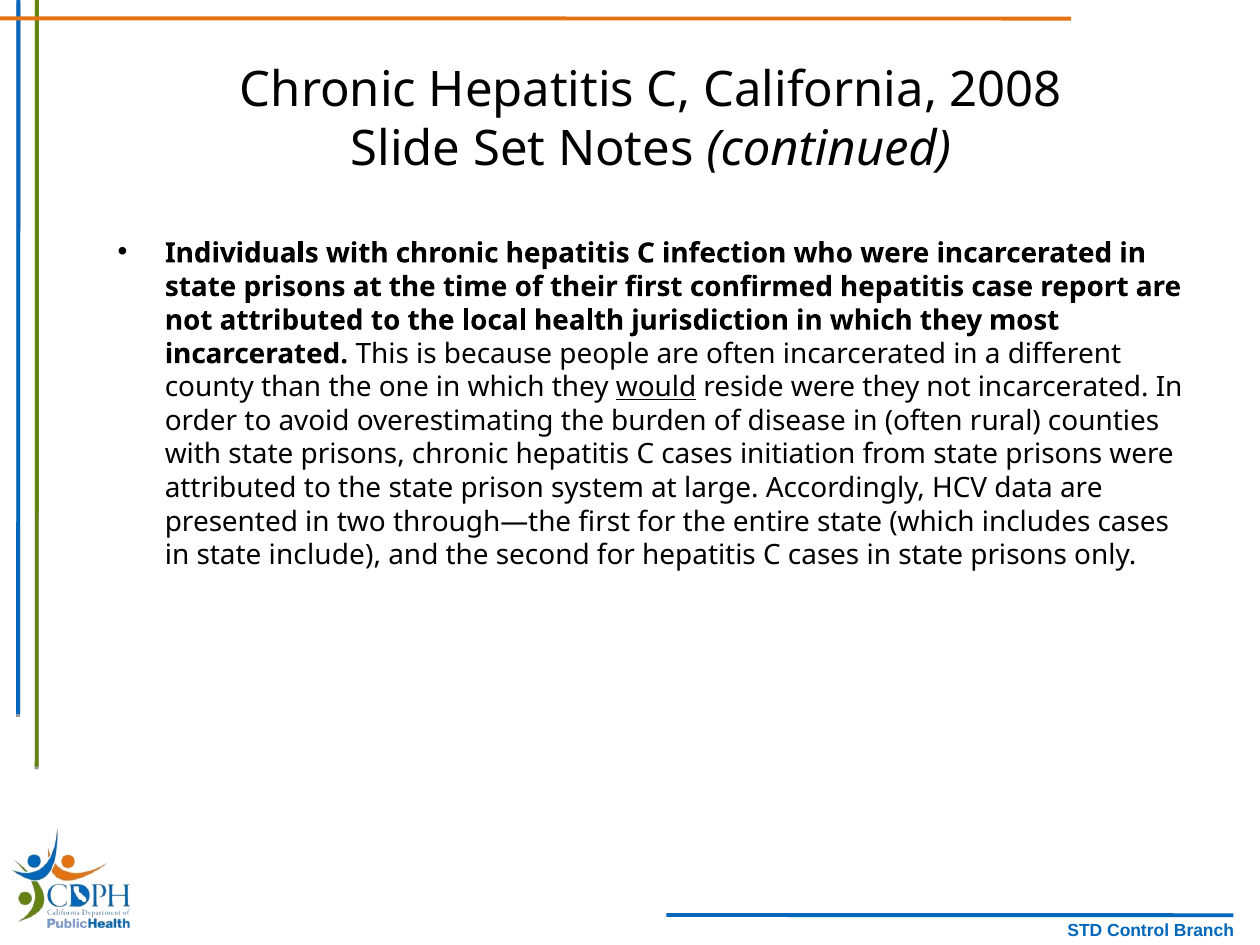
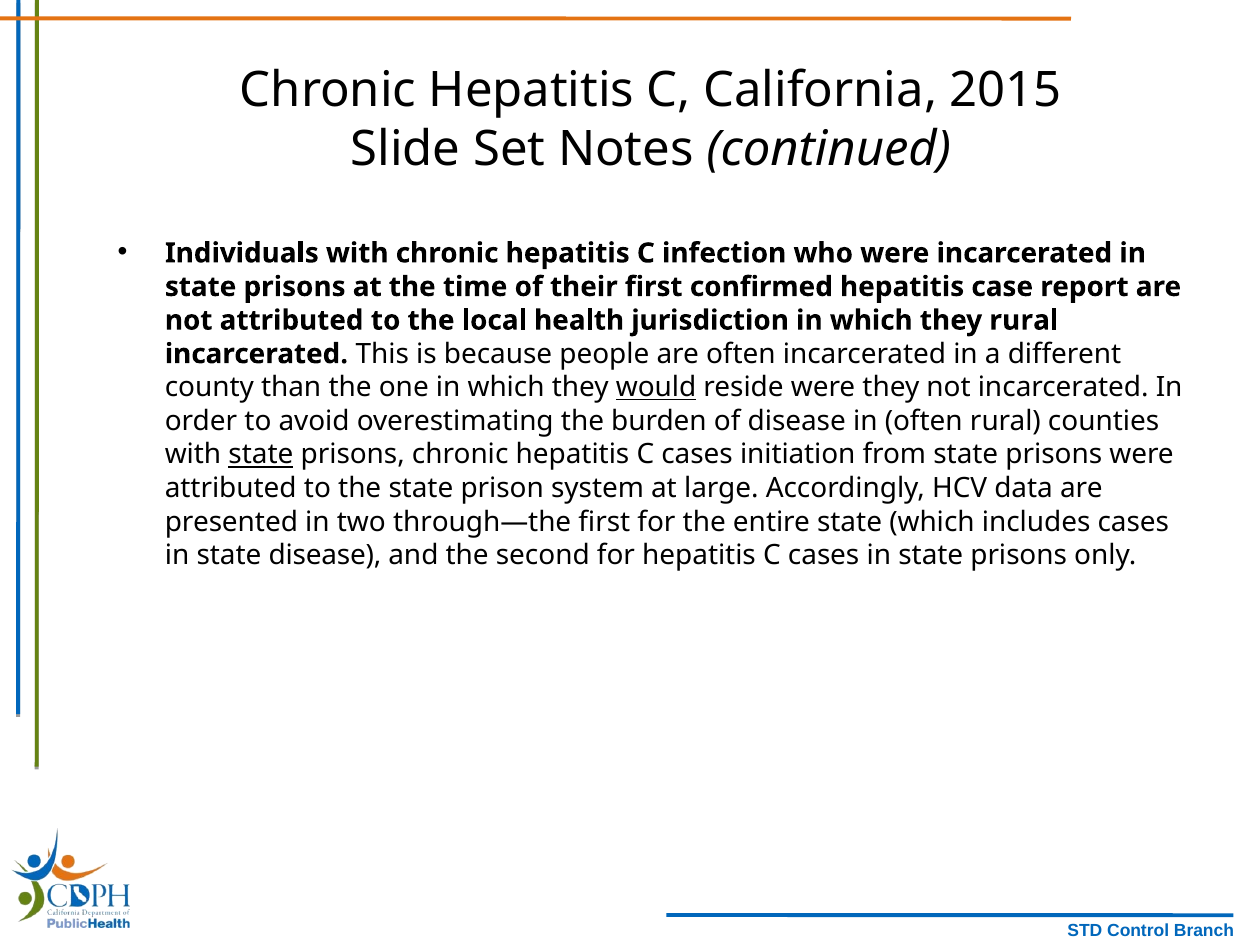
2008: 2008 -> 2015
they most: most -> rural
state at (261, 455) underline: none -> present
state include: include -> disease
